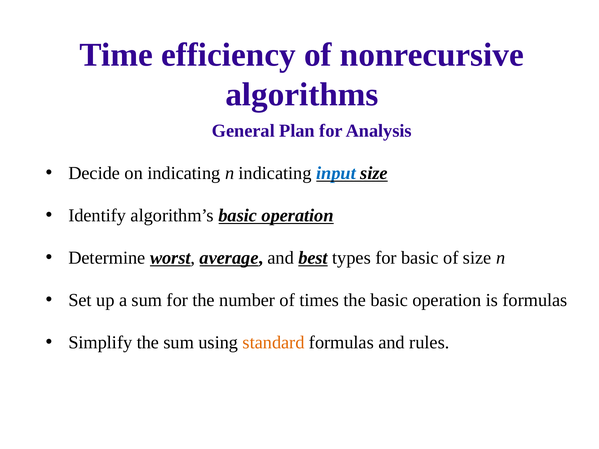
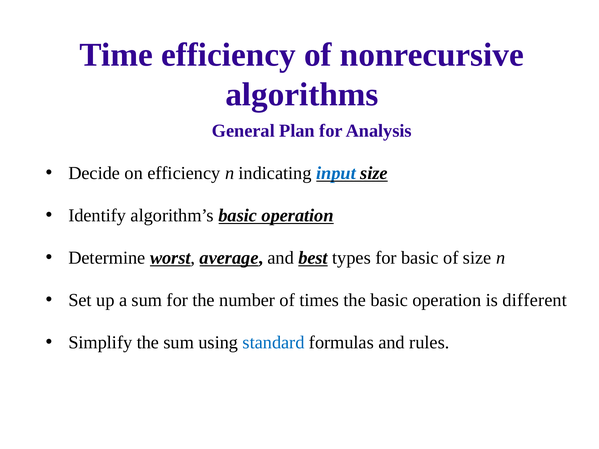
on indicating: indicating -> efficiency
is formulas: formulas -> different
standard colour: orange -> blue
